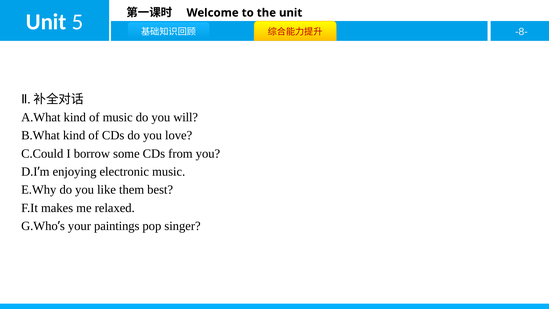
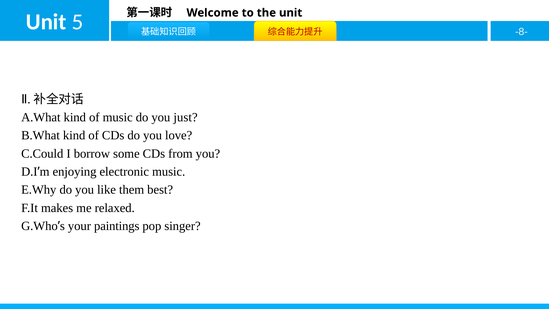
will: will -> just
